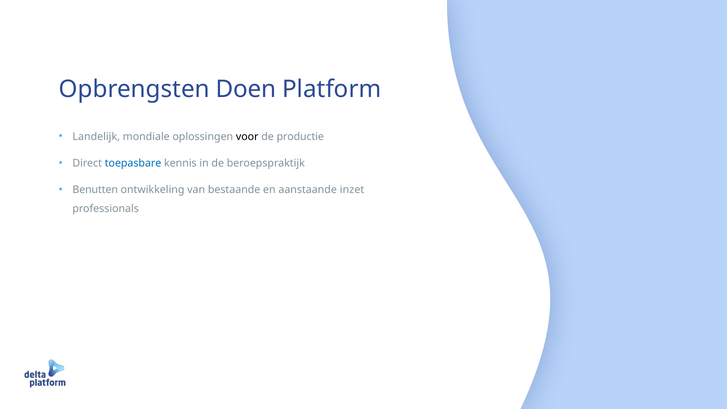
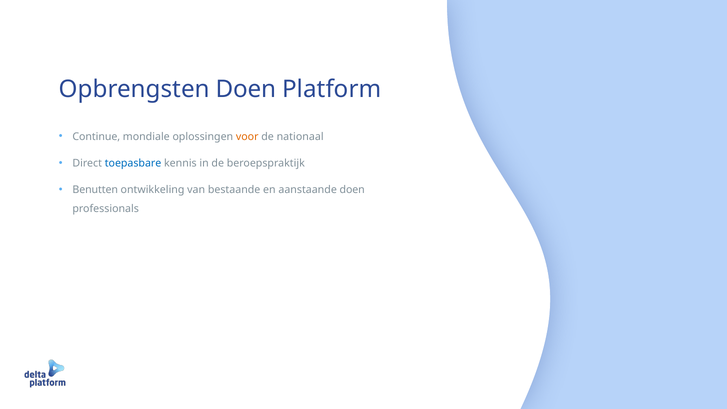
Landelijk: Landelijk -> Continue
voor colour: black -> orange
productie: productie -> nationaal
aanstaande inzet: inzet -> doen
